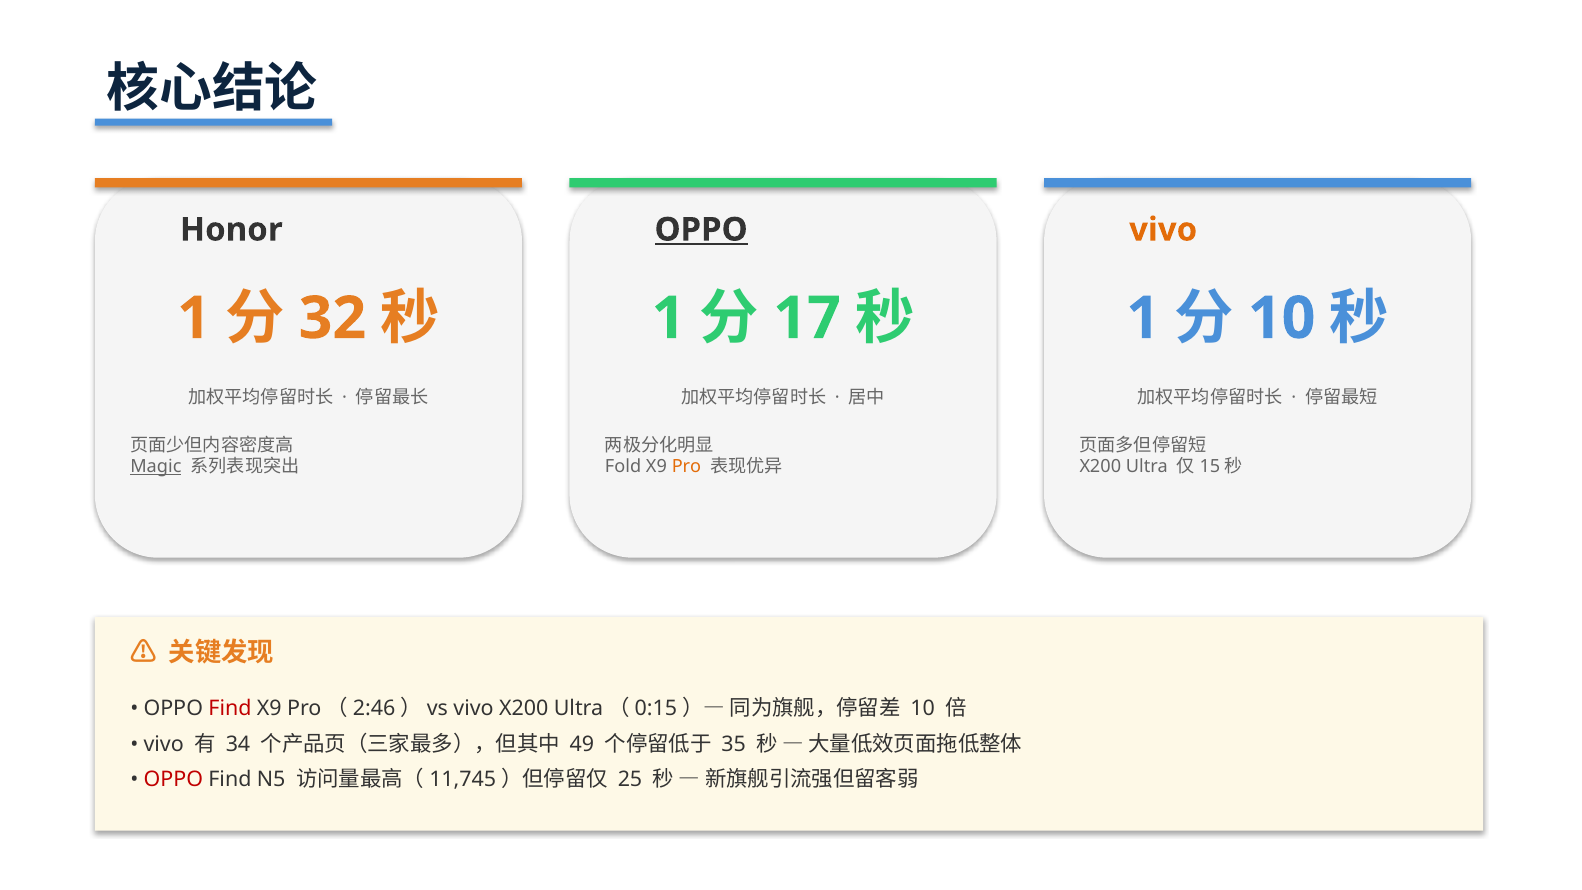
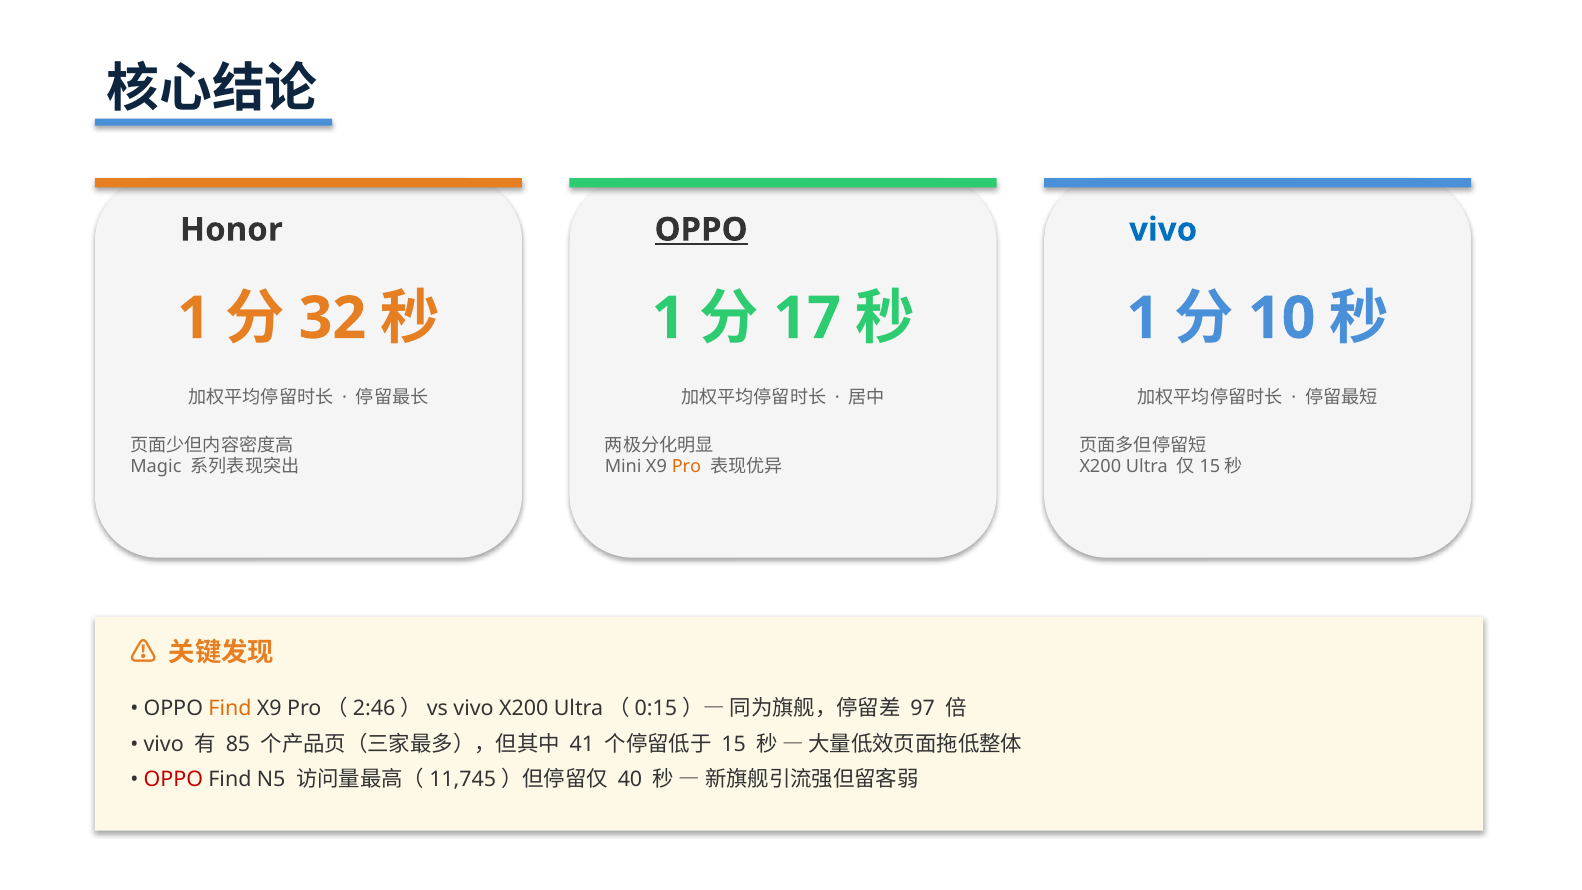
vivo at (1163, 230) colour: orange -> blue
Magic underline: present -> none
Fold: Fold -> Mini
Find at (230, 708) colour: red -> orange
10 at (923, 708): 10 -> 97
34: 34 -> 85
49: 49 -> 41
35: 35 -> 15
25: 25 -> 40
